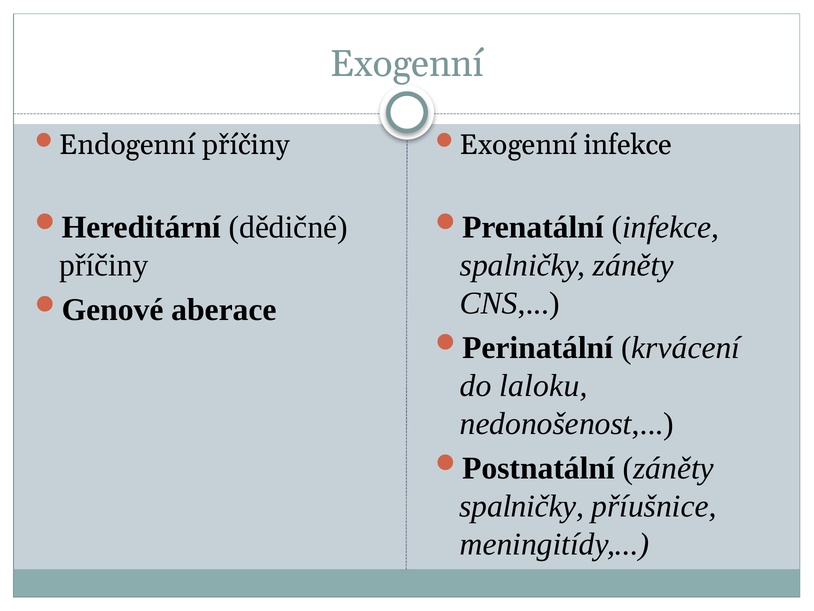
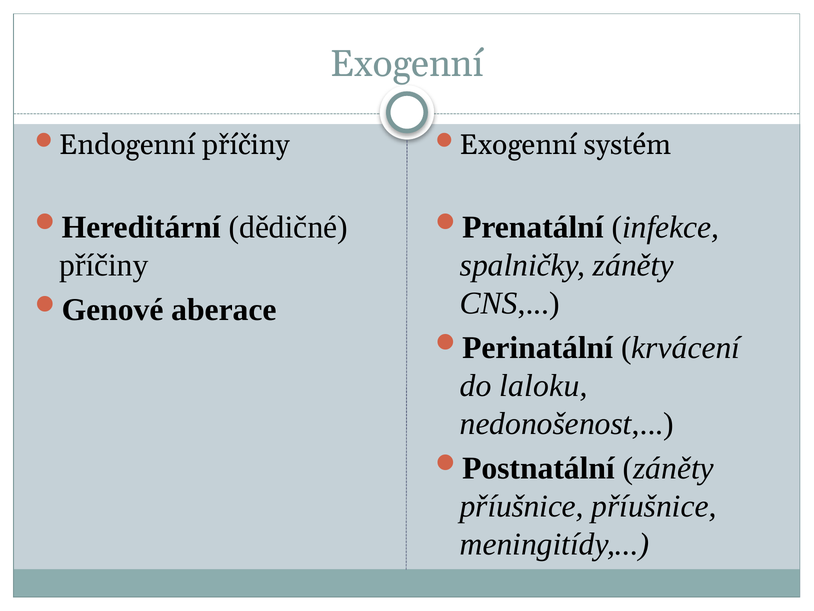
Exogenní infekce: infekce -> systém
spalničky at (522, 506): spalničky -> příušnice
